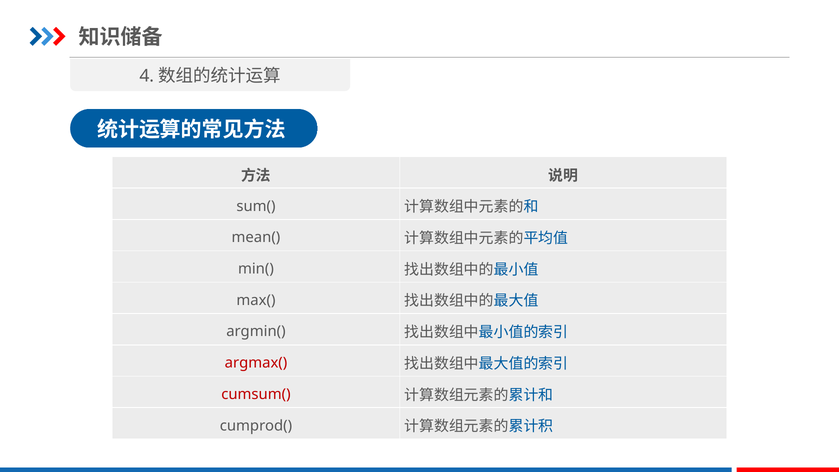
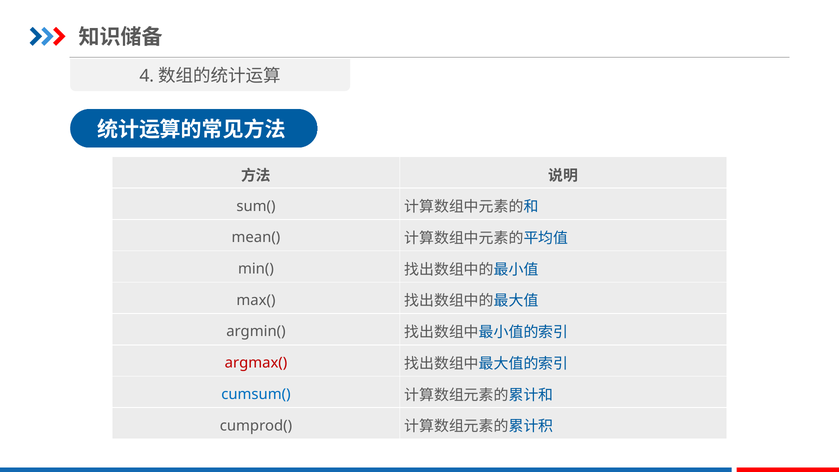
cumsum( colour: red -> blue
